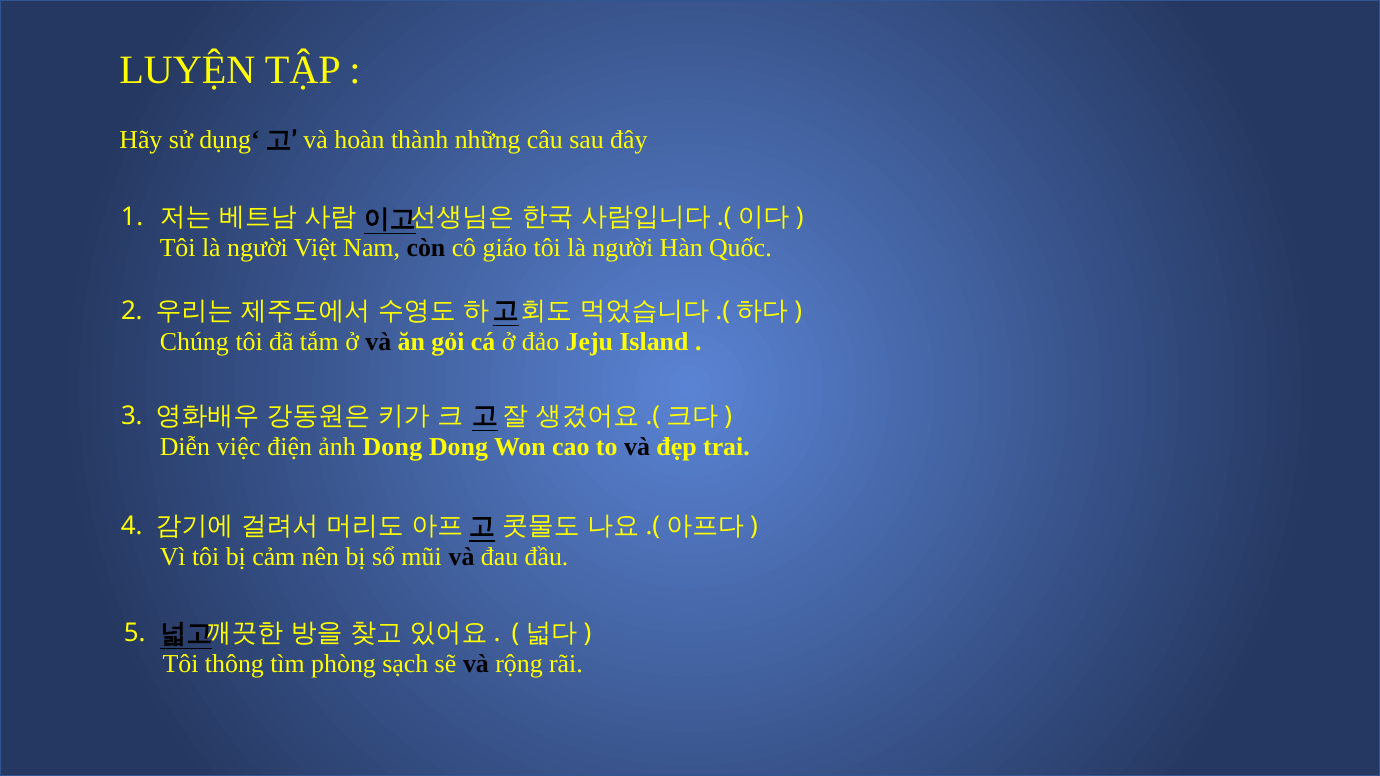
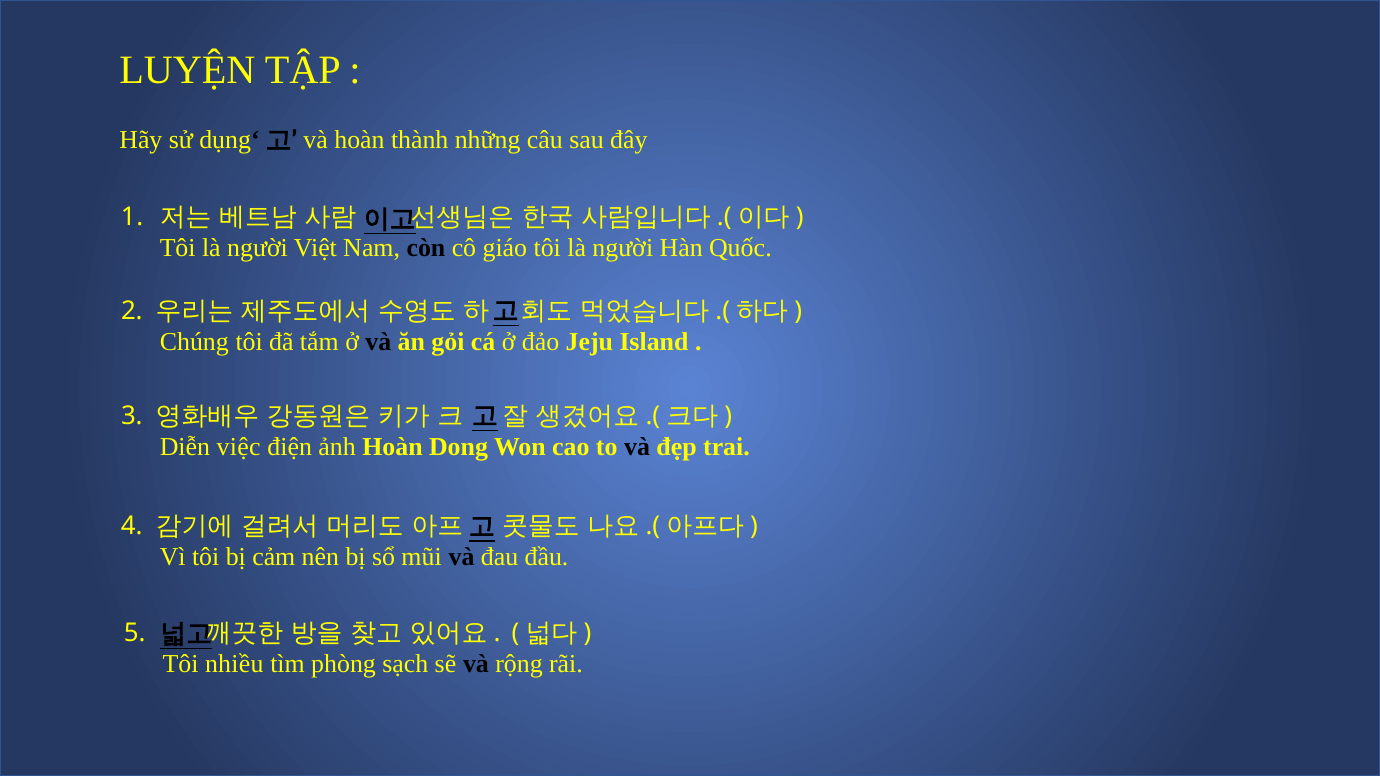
ảnh Dong: Dong -> Hoàn
thông: thông -> nhiều
